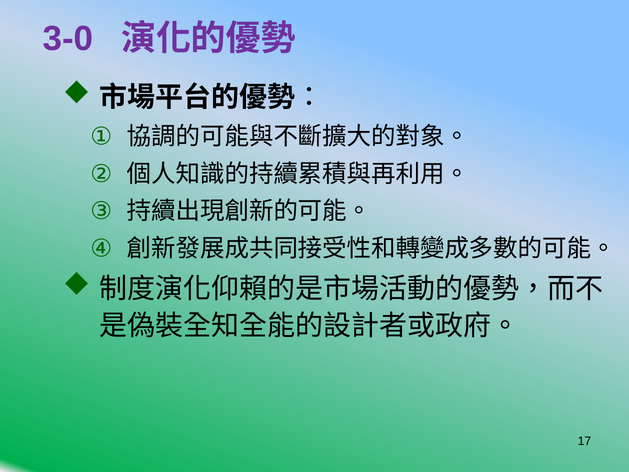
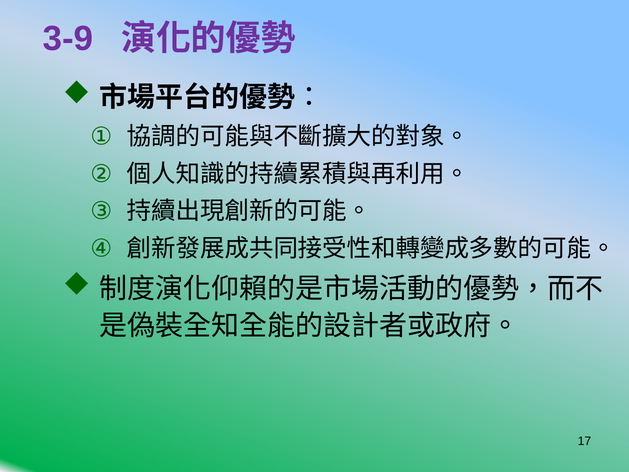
3-0: 3-0 -> 3-9
